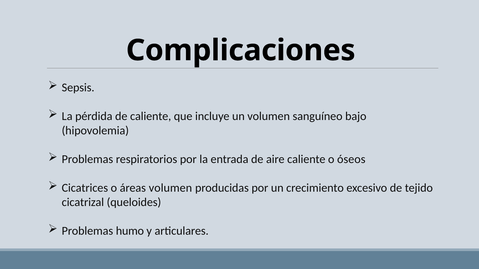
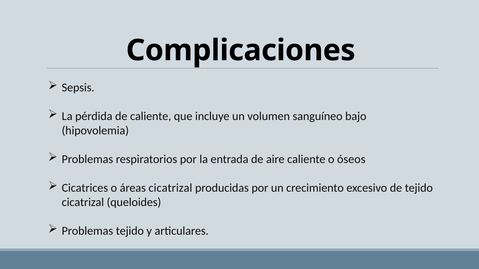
áreas volumen: volumen -> cicatrizal
Problemas humo: humo -> tejido
